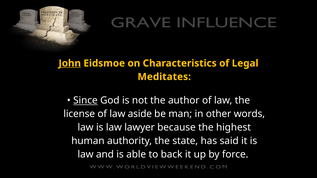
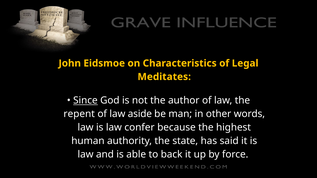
John underline: present -> none
license: license -> repent
lawyer: lawyer -> confer
